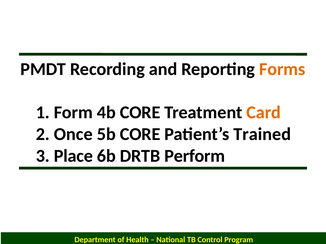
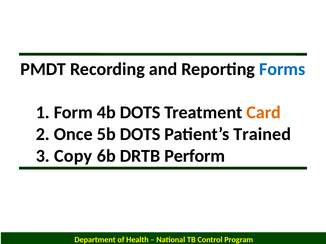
Forms colour: orange -> blue
4b CORE: CORE -> DOTS
5b CORE: CORE -> DOTS
Place: Place -> Copy
